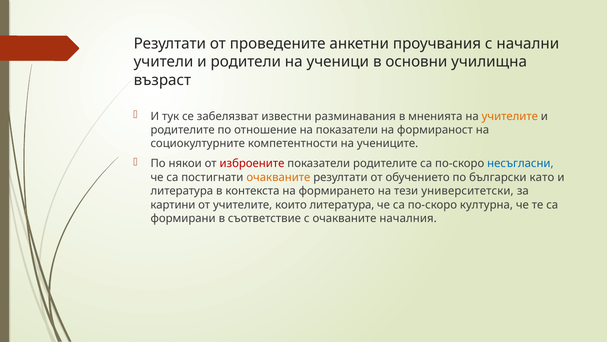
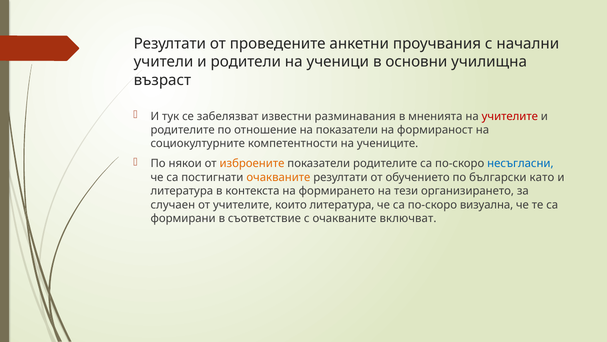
учителите at (510, 116) colour: orange -> red
изброените colour: red -> orange
университетски: университетски -> организирането
картини: картини -> случаен
културна: културна -> визуална
началния: началния -> включват
